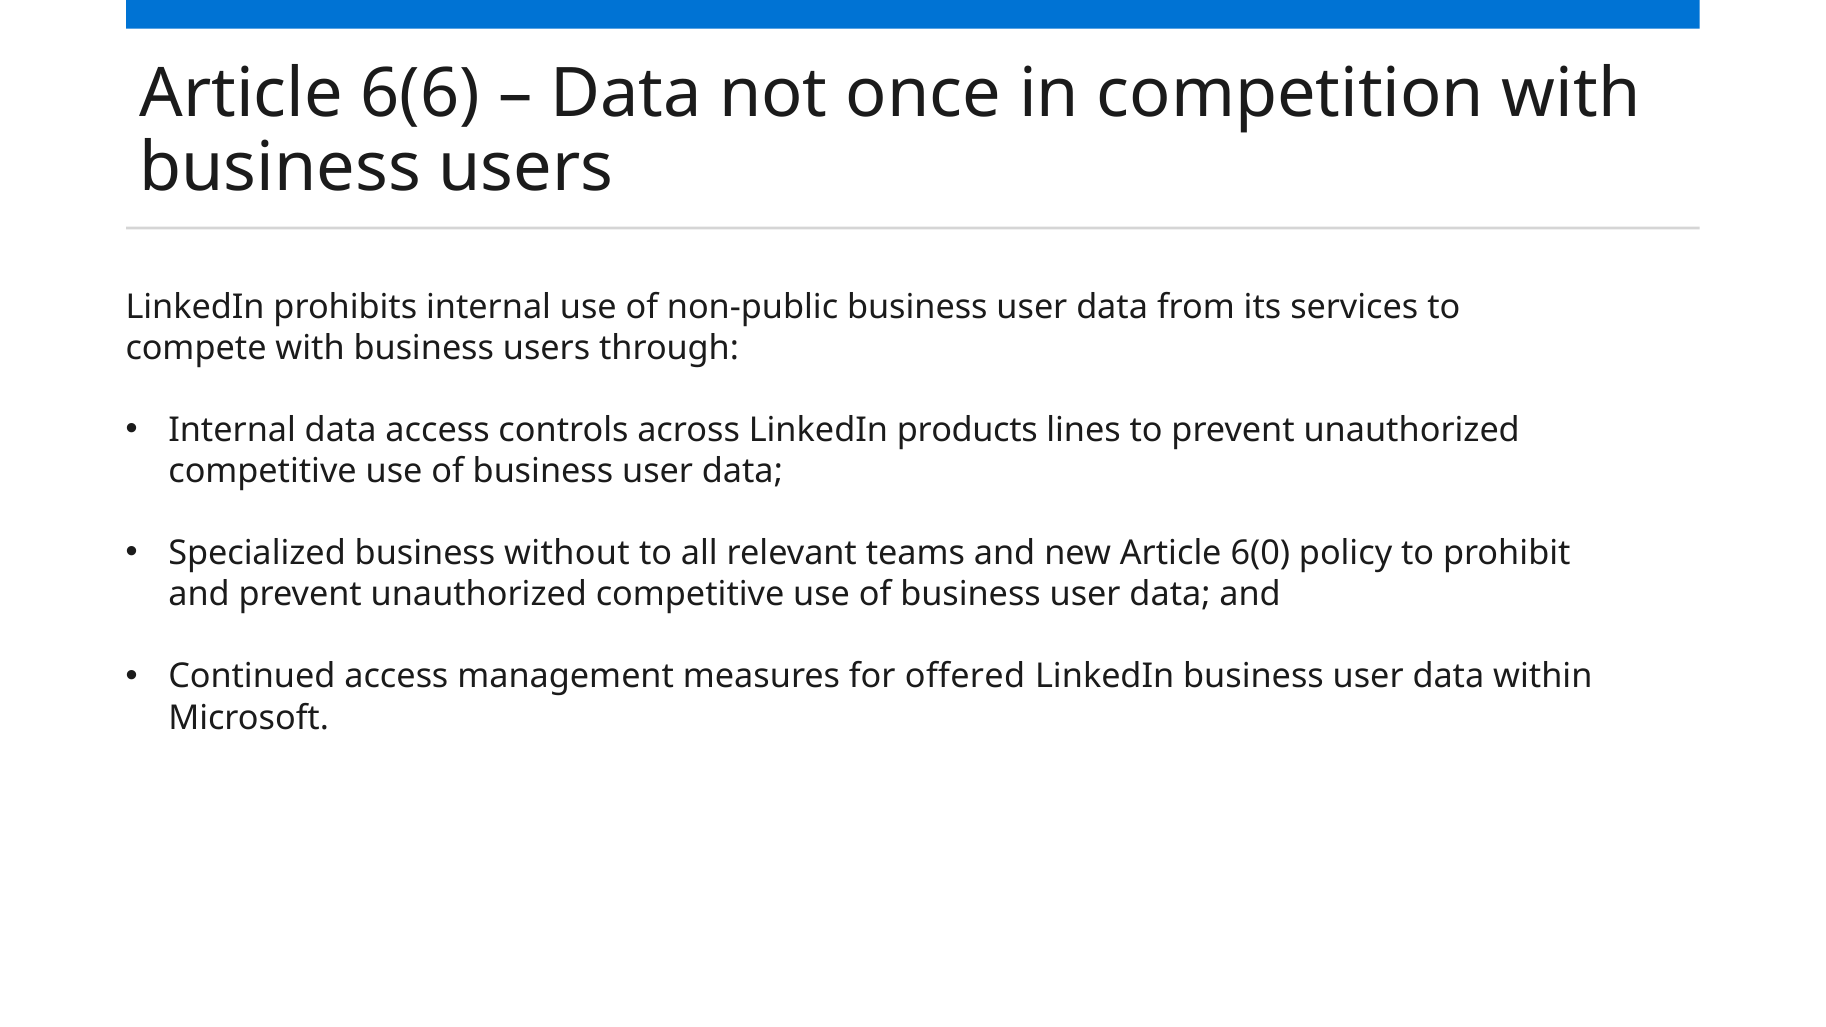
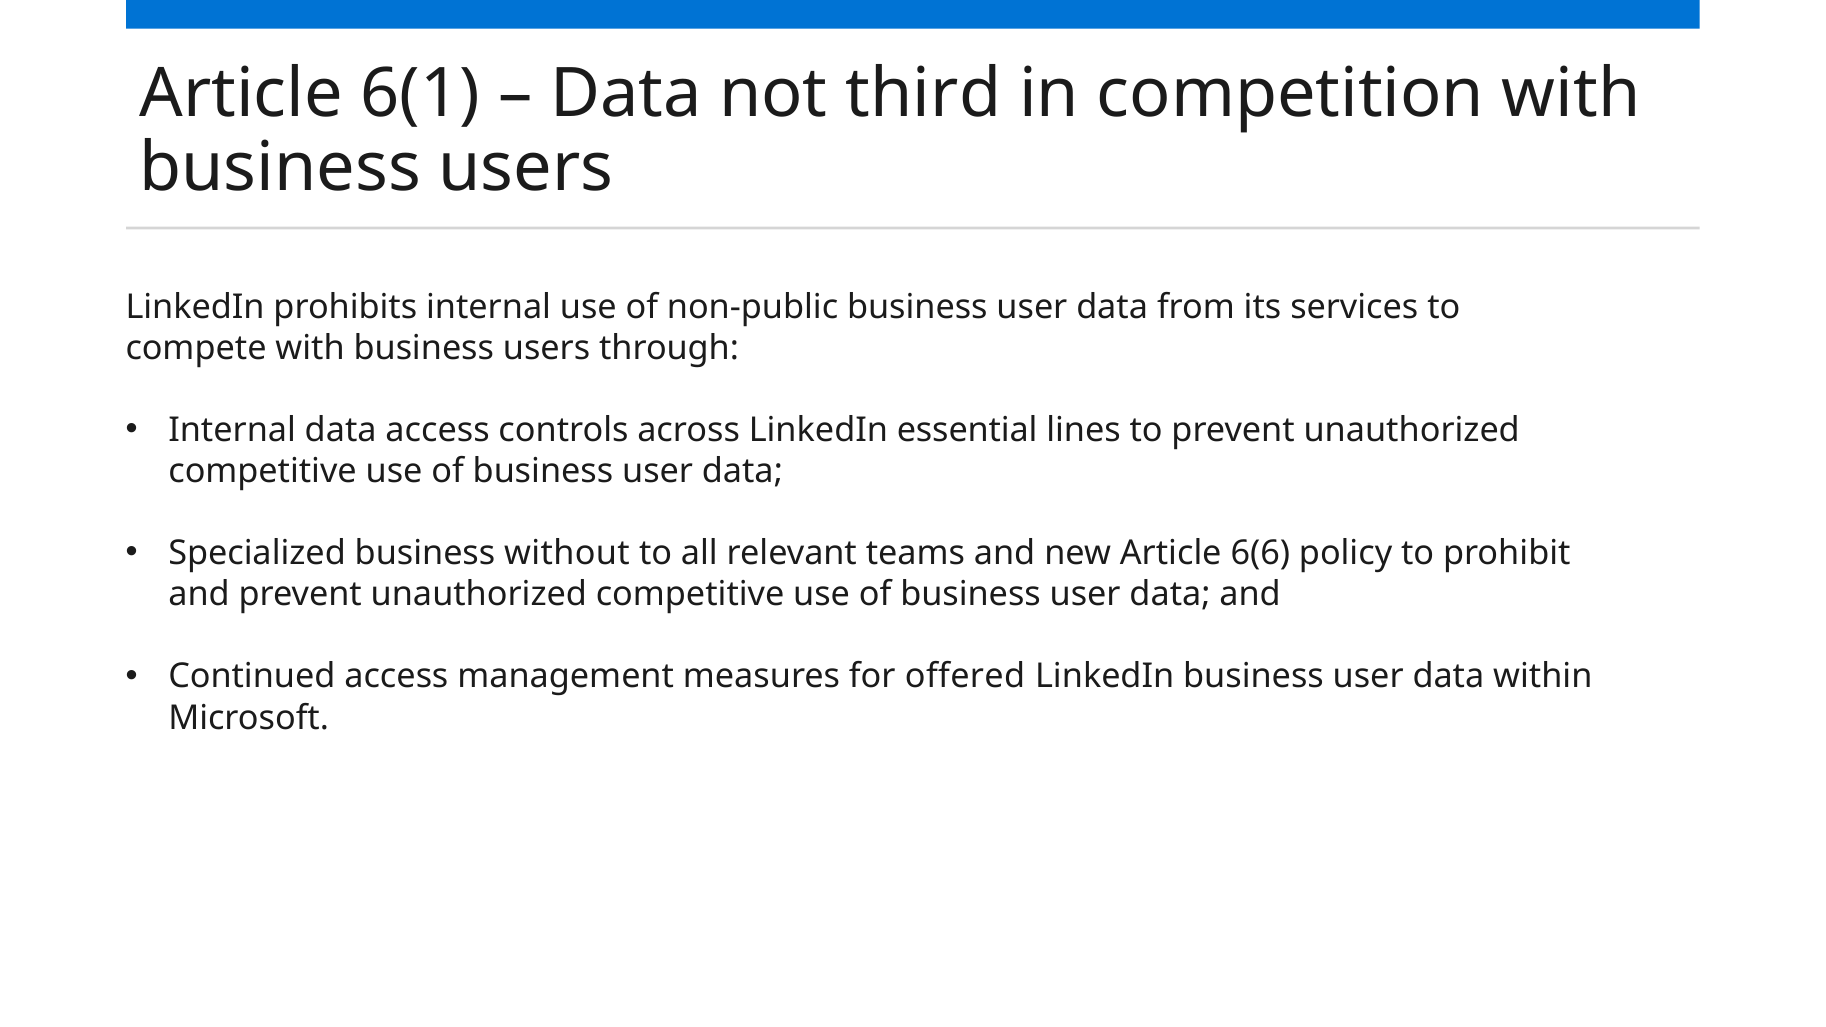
6(6: 6(6 -> 6(1
once: once -> third
products: products -> essential
6(0: 6(0 -> 6(6
